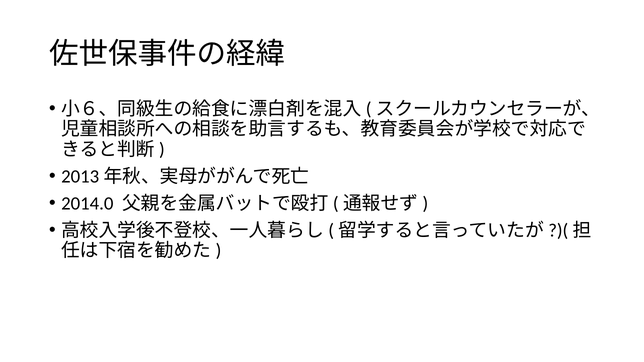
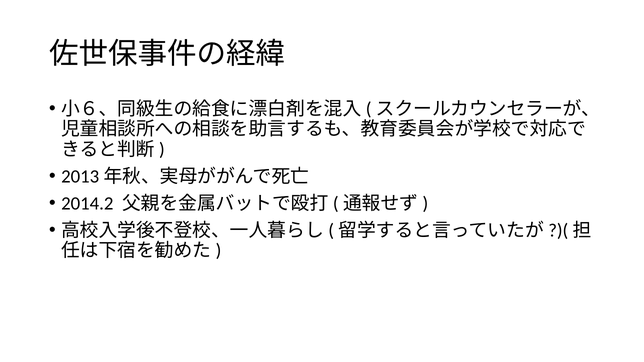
2014.0: 2014.0 -> 2014.2
